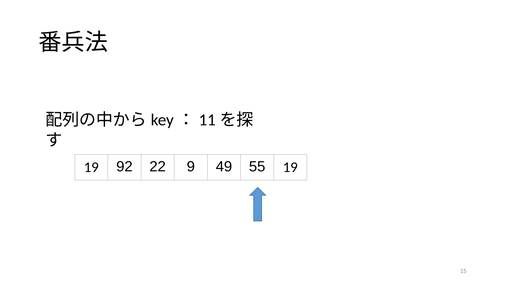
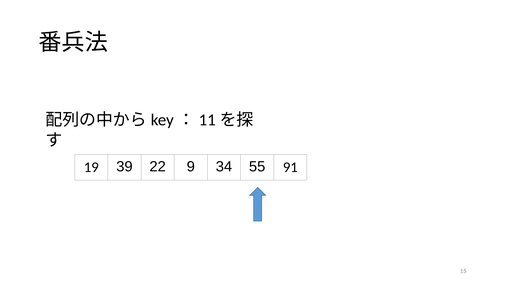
92: 92 -> 39
49: 49 -> 34
55 19: 19 -> 91
